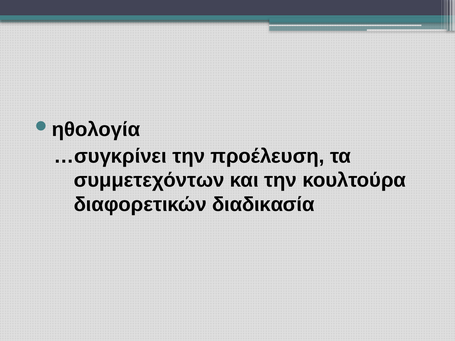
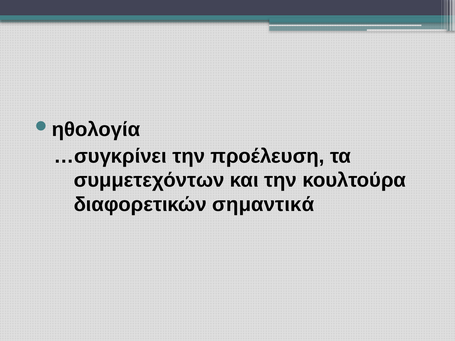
διαδικασία: διαδικασία -> σημαντικά
